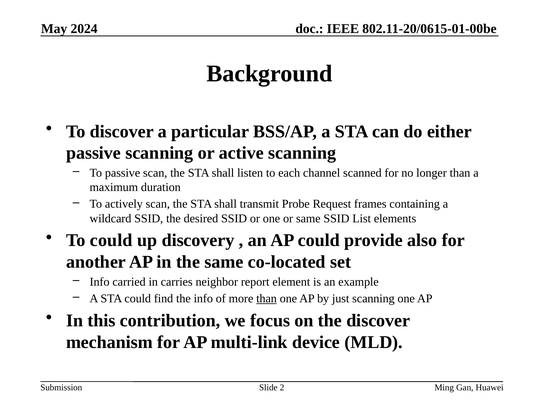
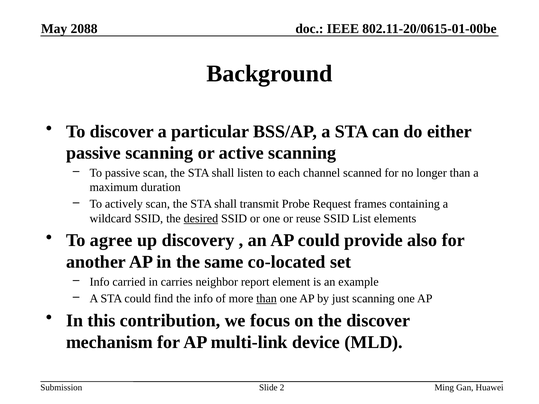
2024: 2024 -> 2088
desired underline: none -> present
or same: same -> reuse
To could: could -> agree
